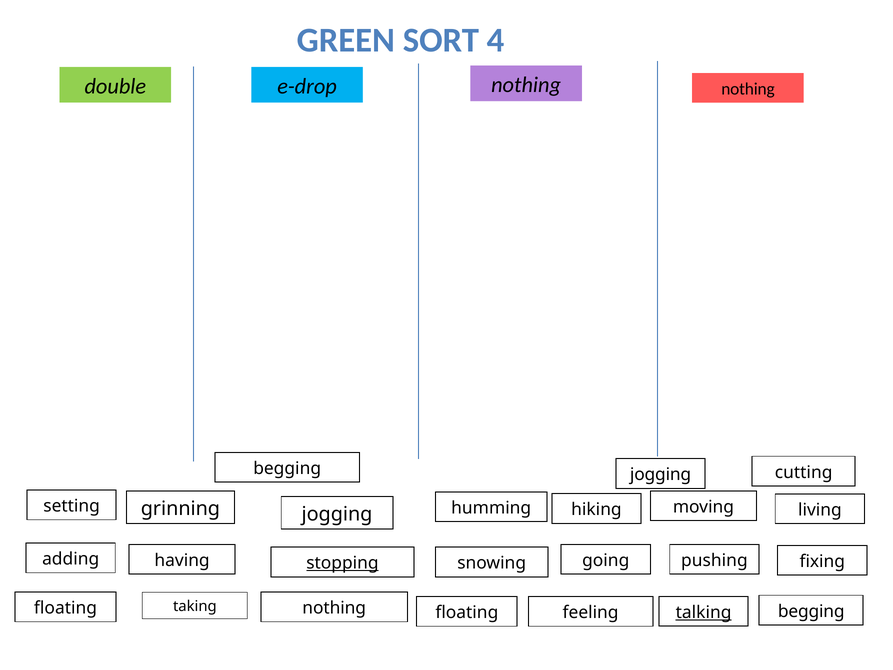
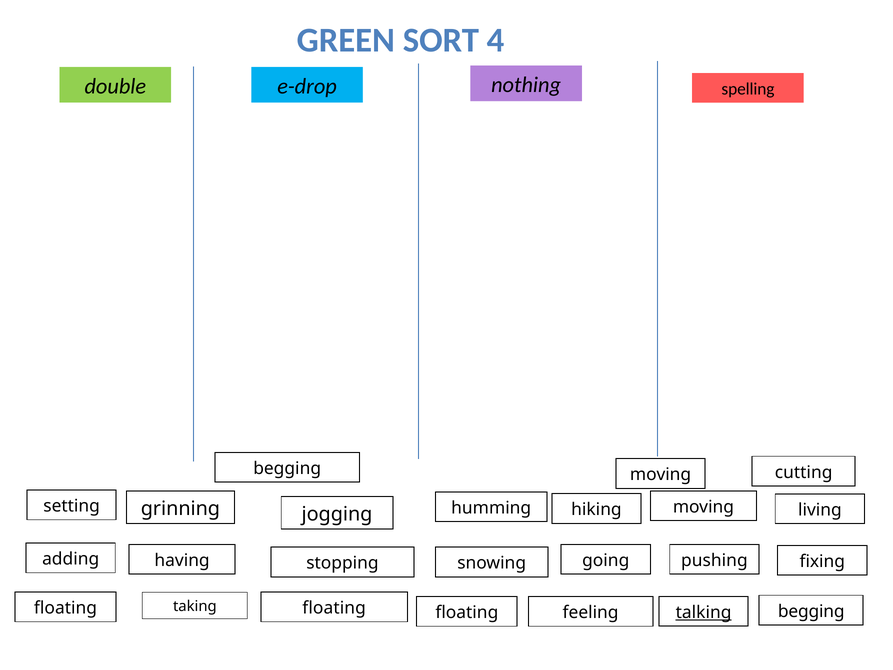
nothing nothing: nothing -> spelling
begging jogging: jogging -> moving
stopping underline: present -> none
nothing at (334, 608): nothing -> floating
